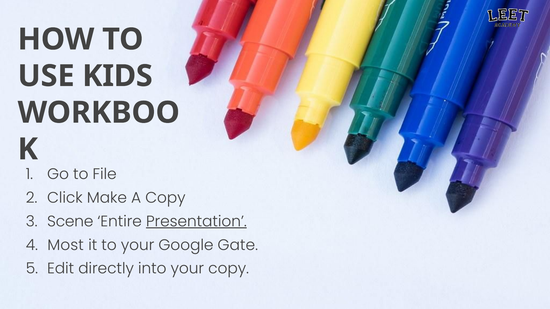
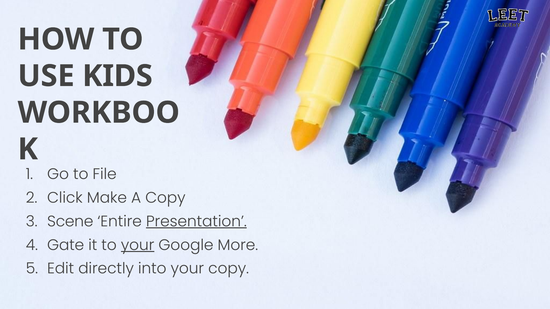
Most: Most -> Gate
your at (138, 245) underline: none -> present
Gate: Gate -> More
